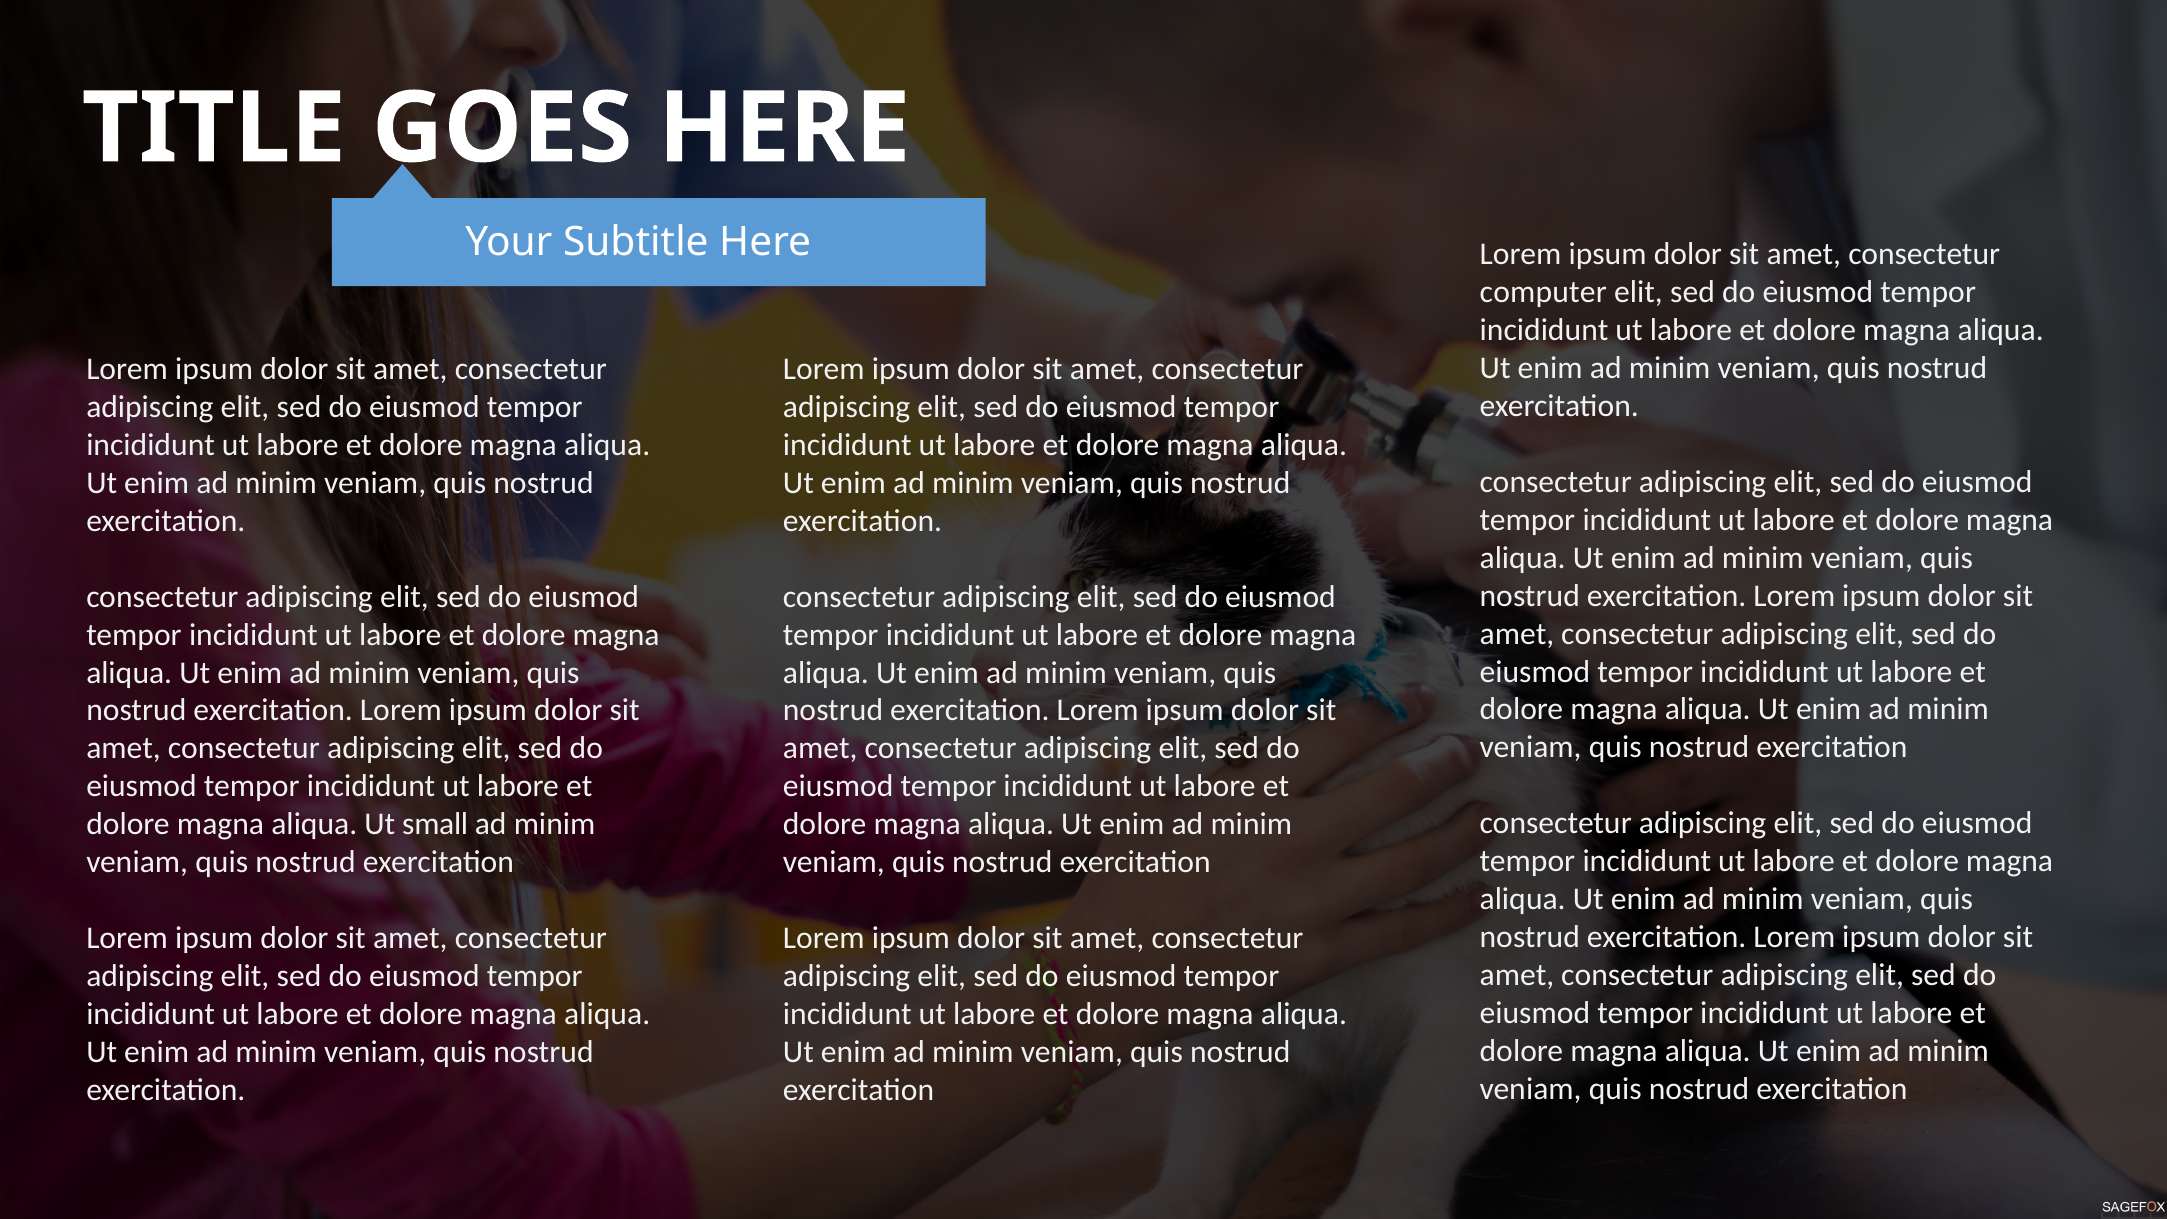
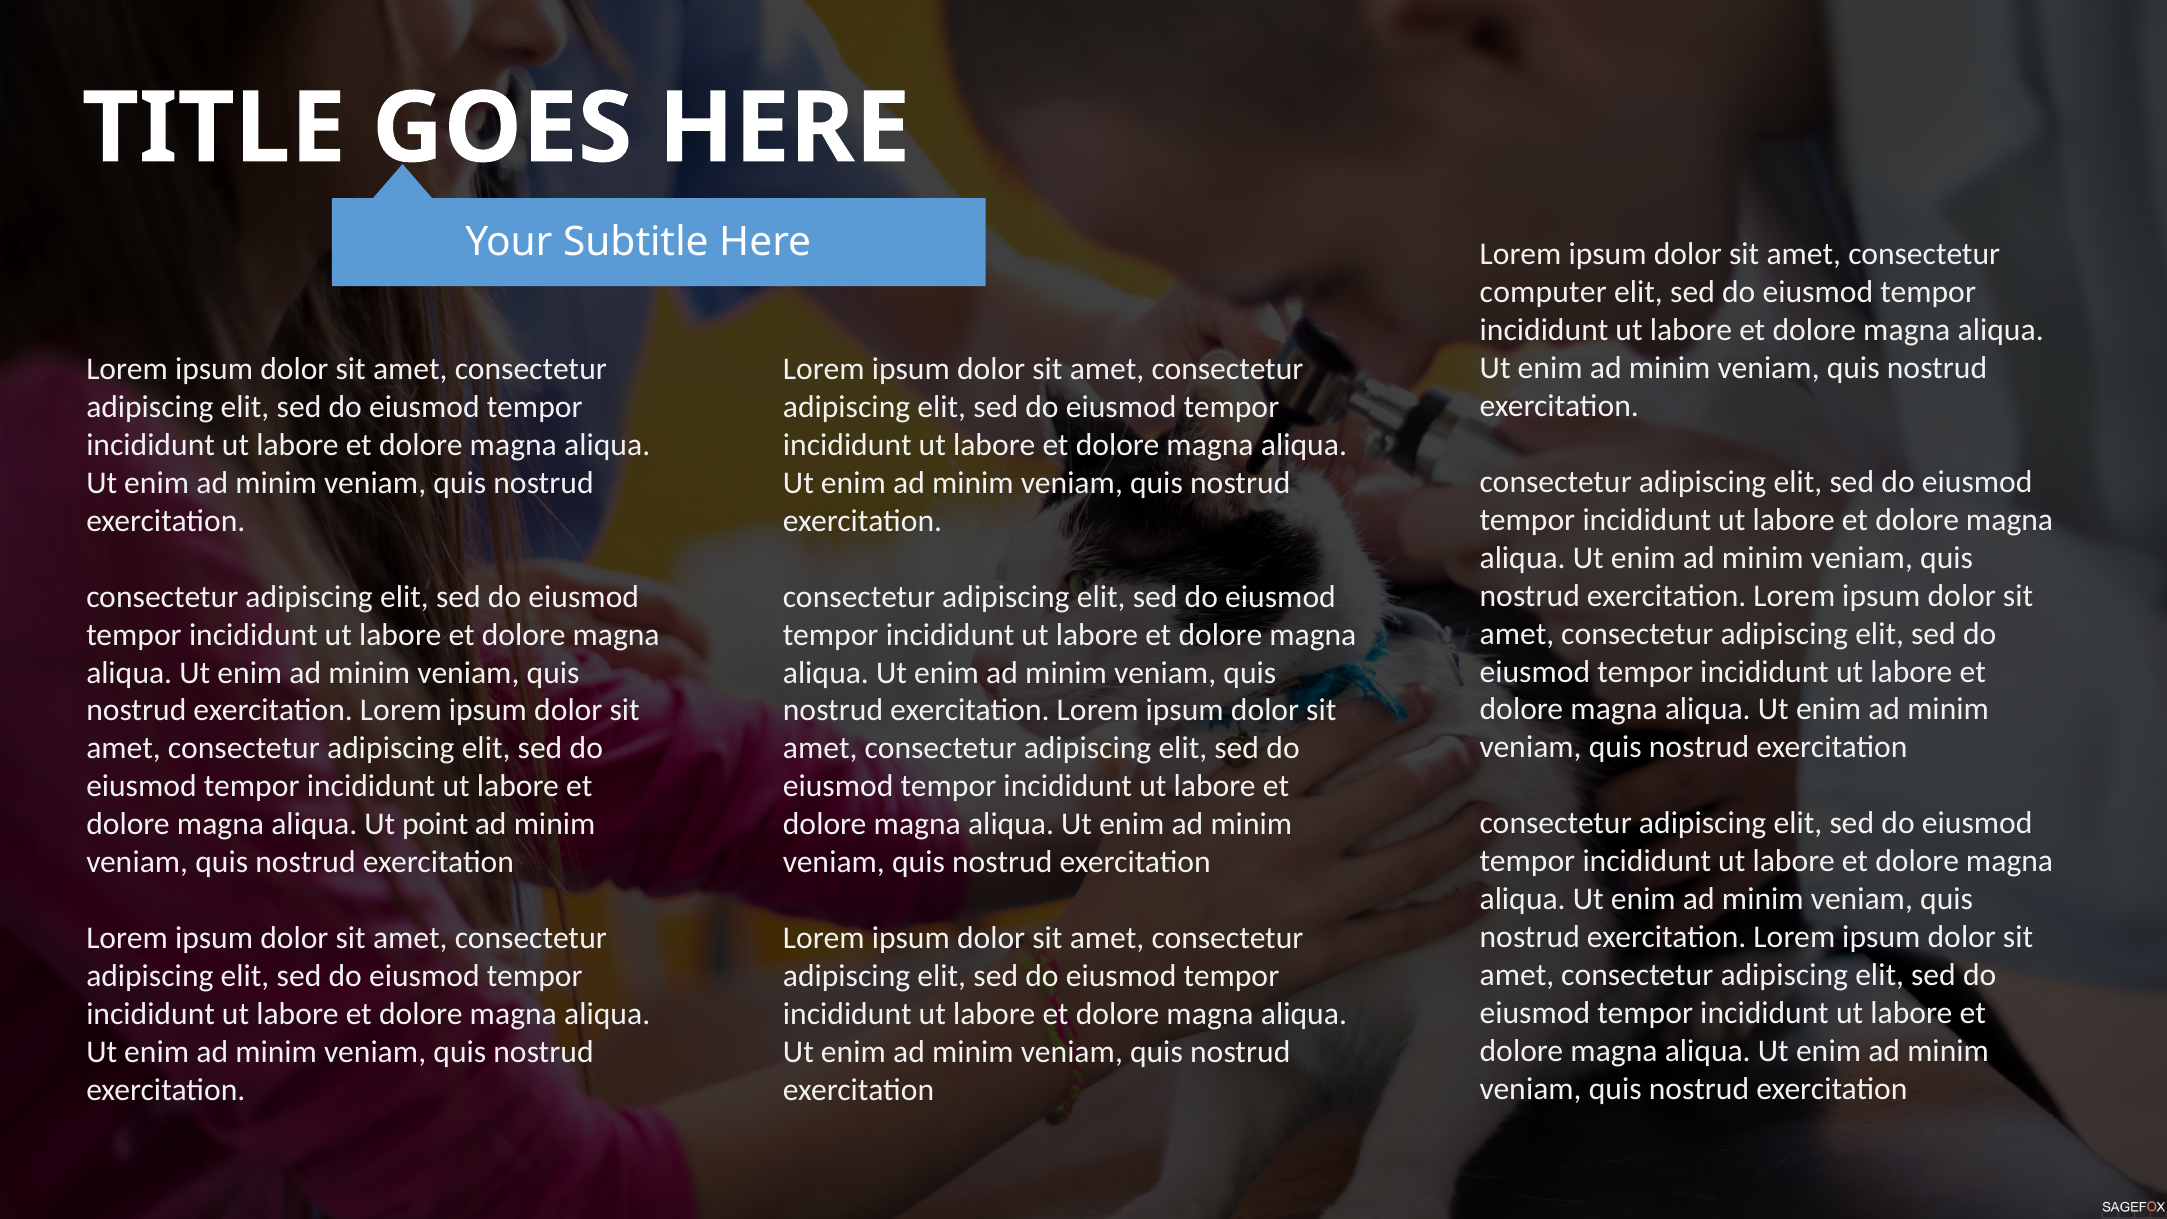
small: small -> point
